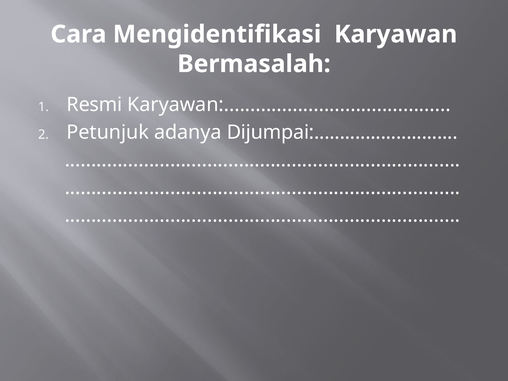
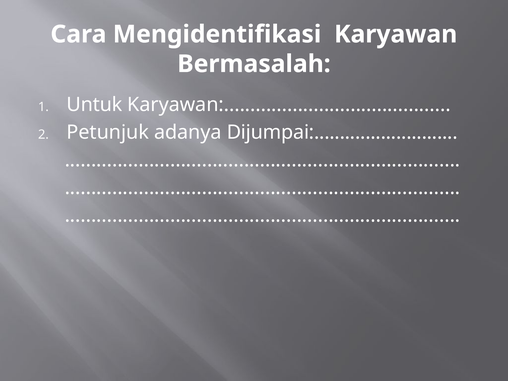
Resmi: Resmi -> Untuk
